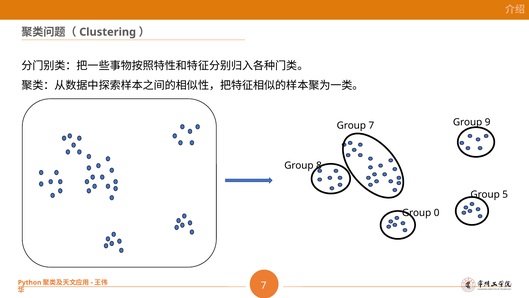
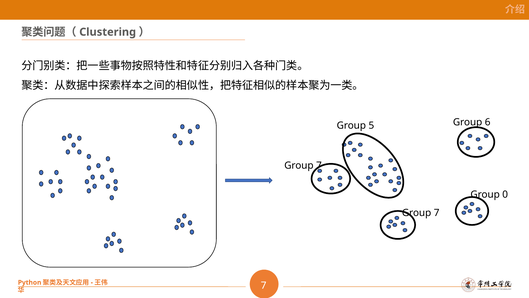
Group 7: 7 -> 5
9: 9 -> 6
8 at (319, 165): 8 -> 7
5: 5 -> 0
0 at (437, 213): 0 -> 7
